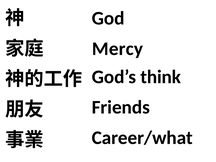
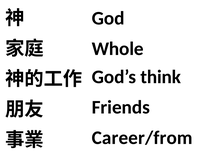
Mercy: Mercy -> Whole
Career/what: Career/what -> Career/from
